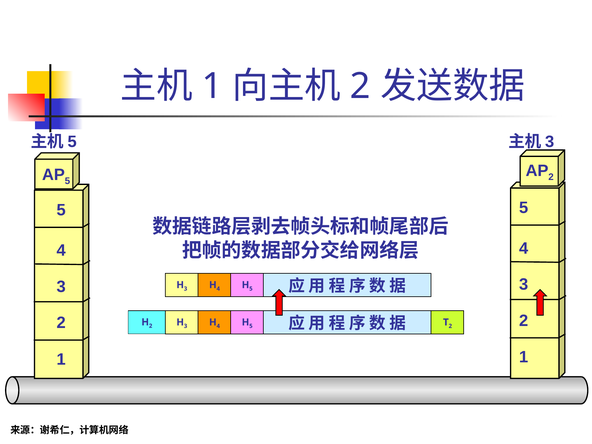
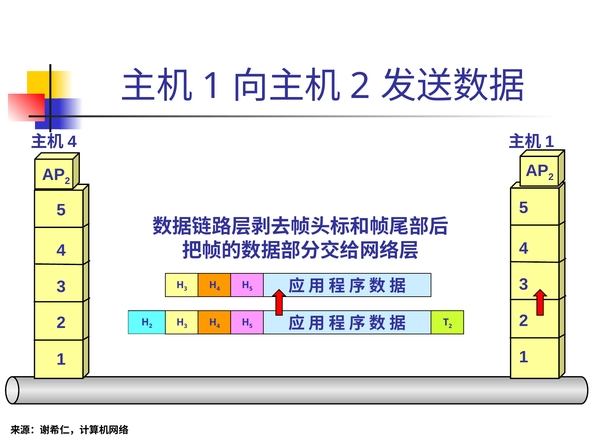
5 at (72, 142): 5 -> 4
3 at (550, 142): 3 -> 1
5 at (67, 181): 5 -> 2
